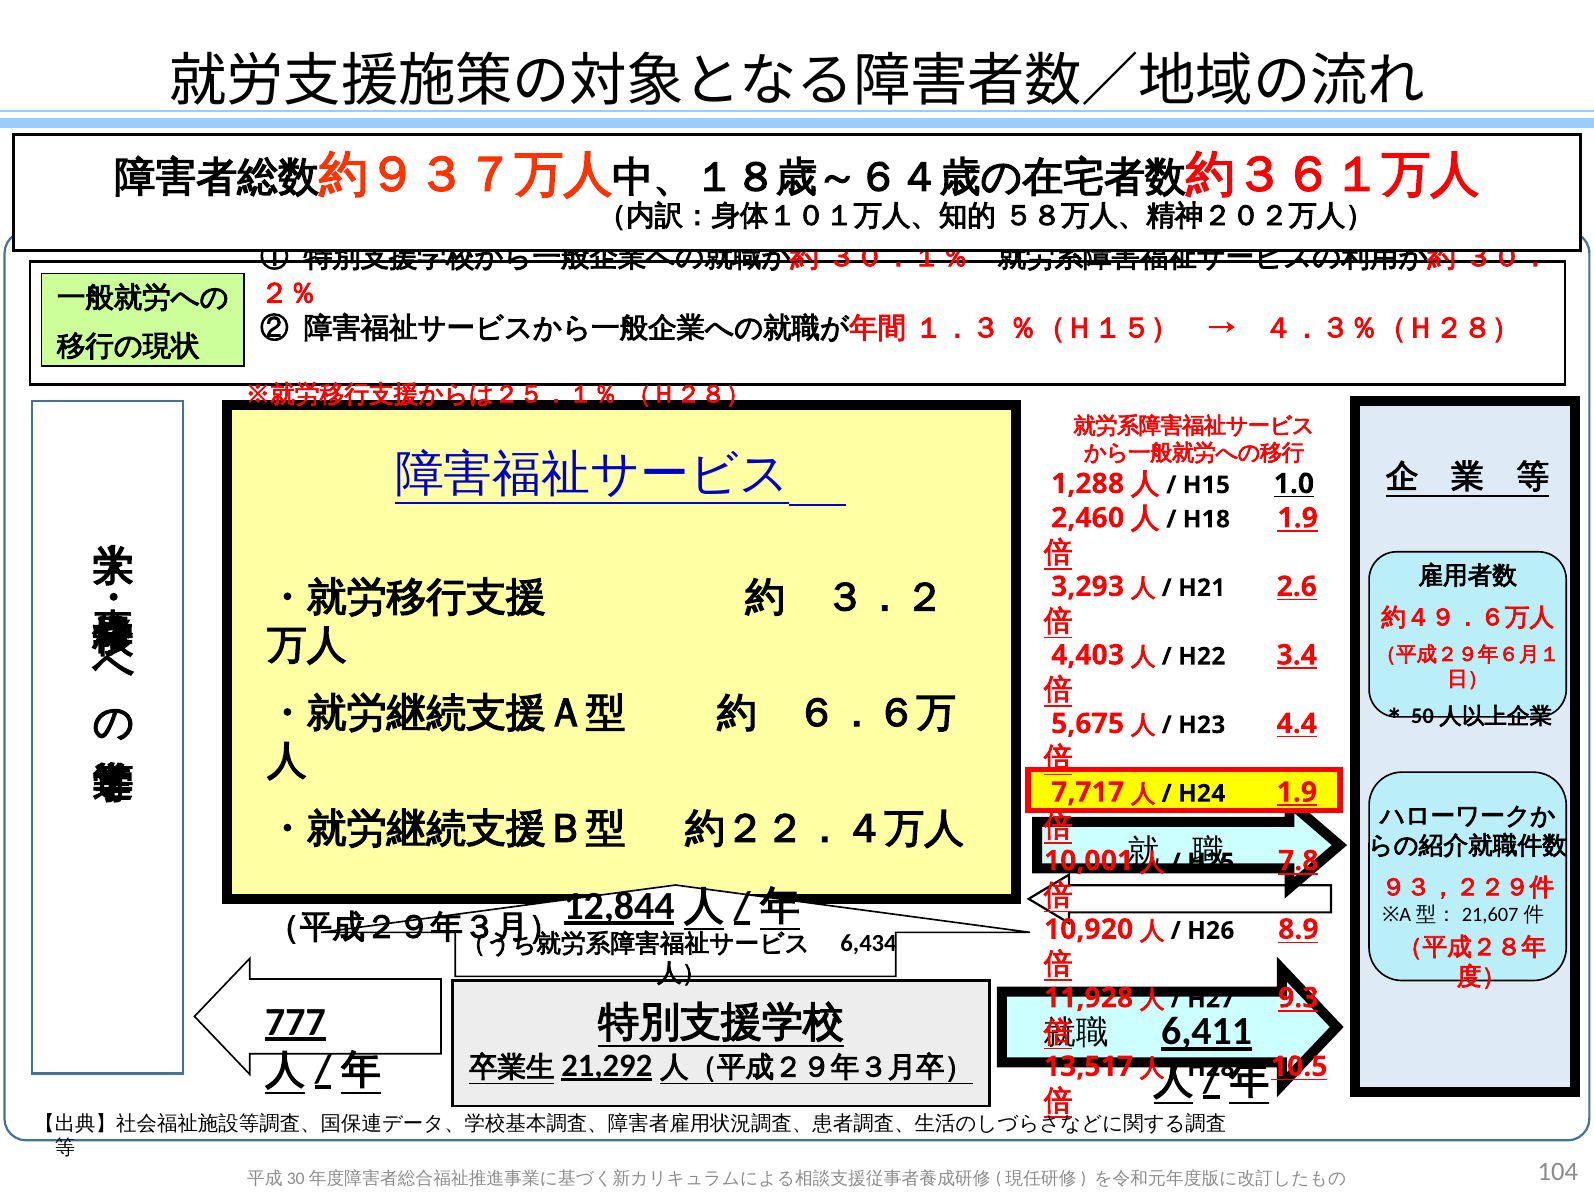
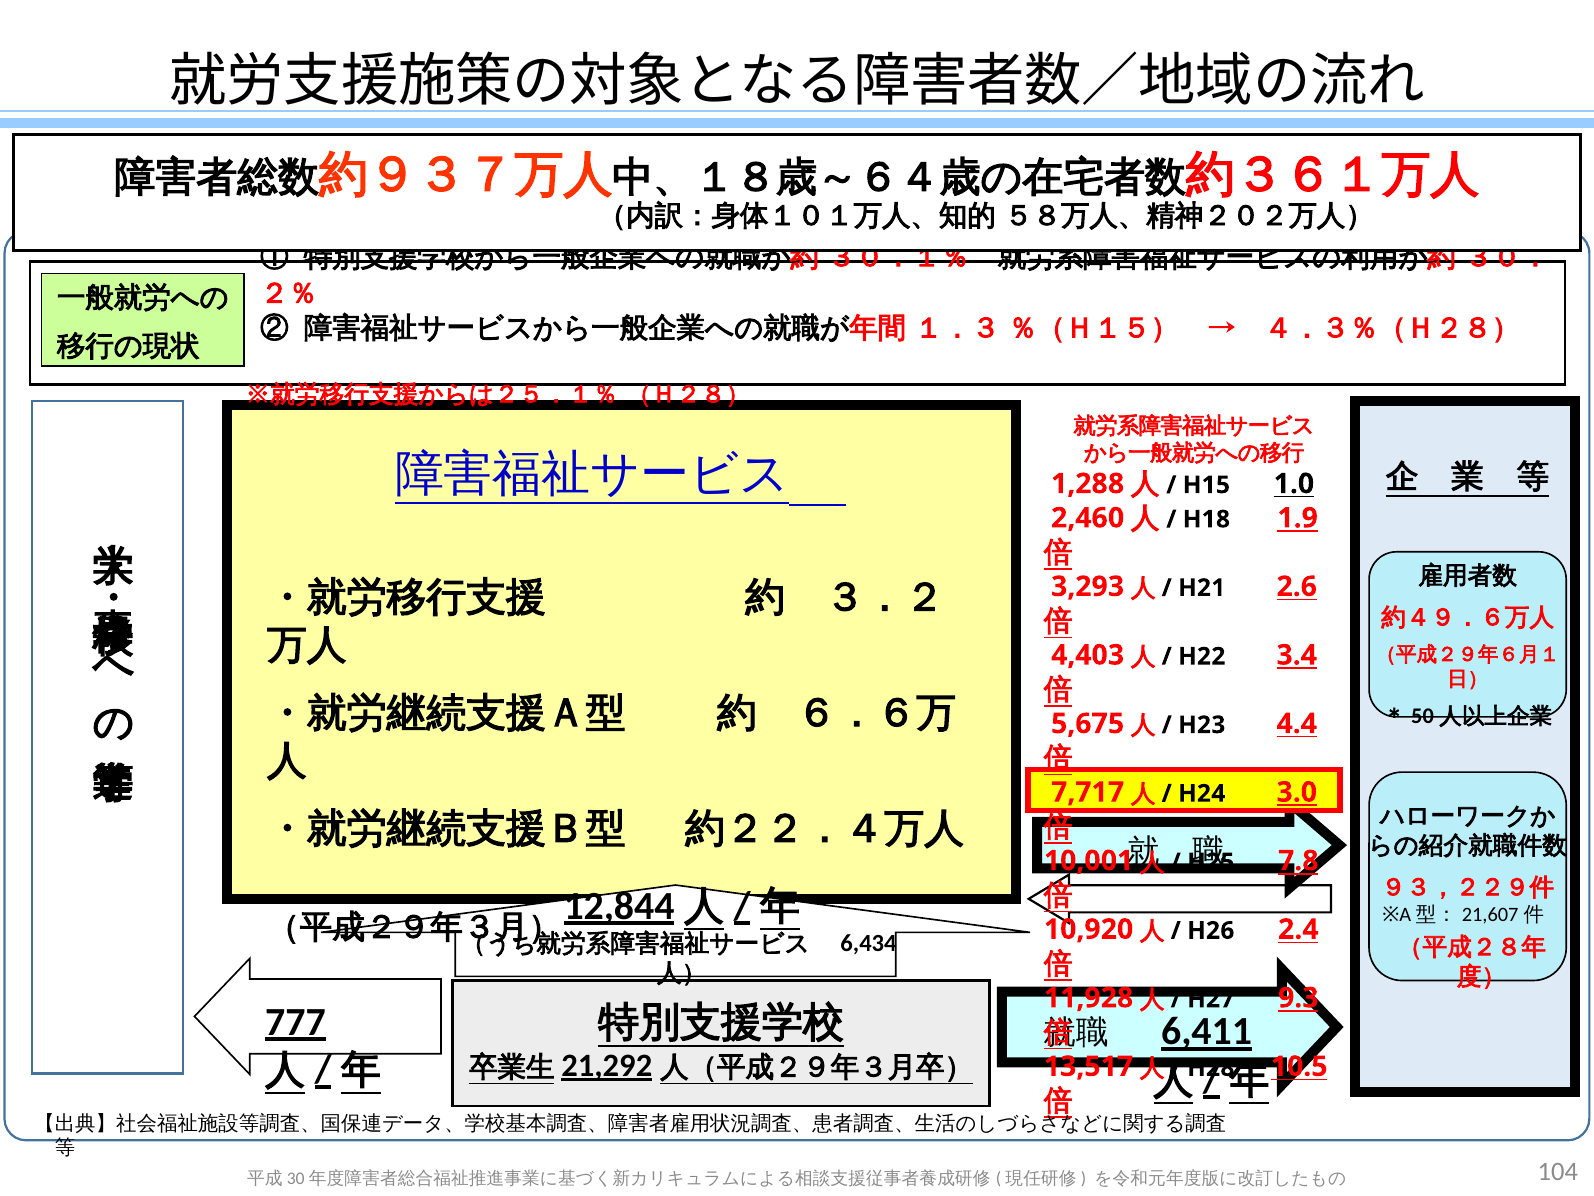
H24 1.9: 1.9 -> 3.0
8.9: 8.9 -> 2.4
